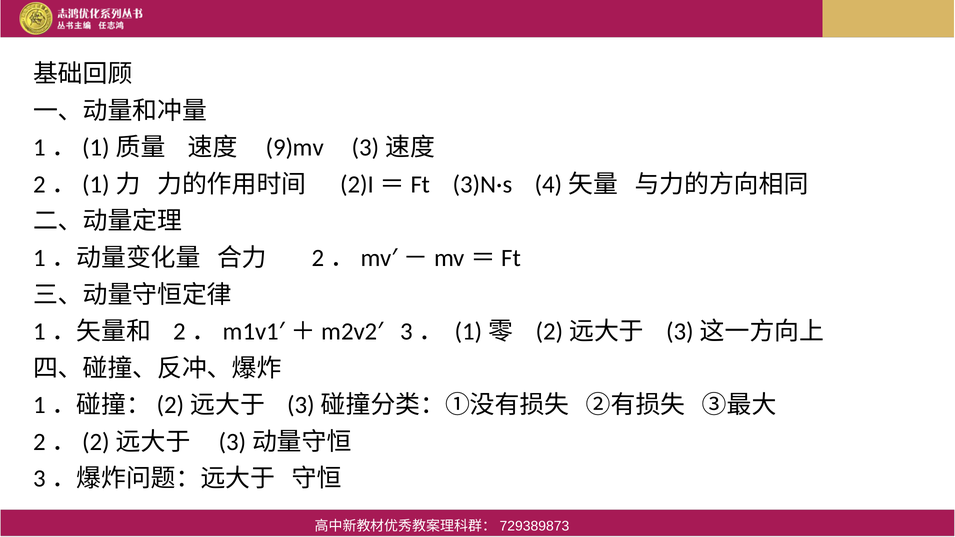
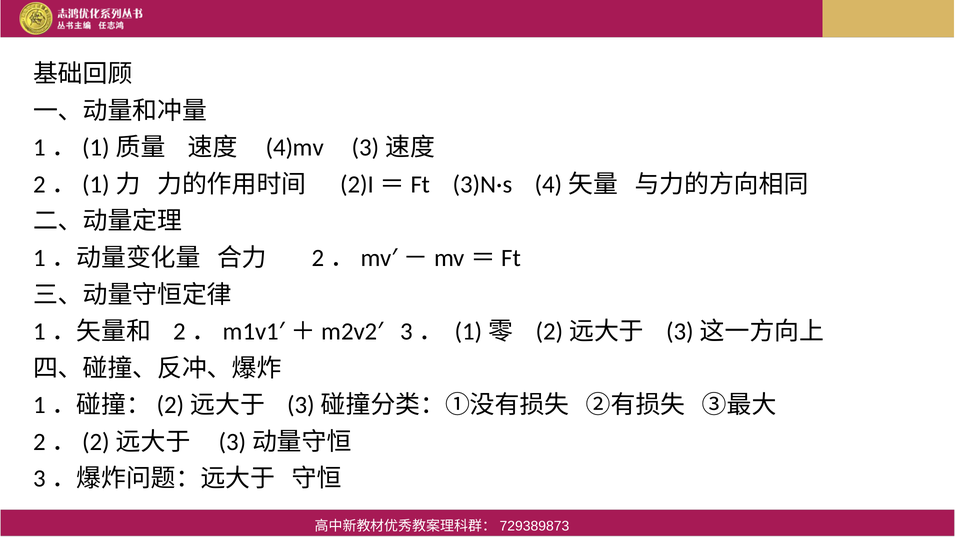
9)mv: 9)mv -> 4)mv
